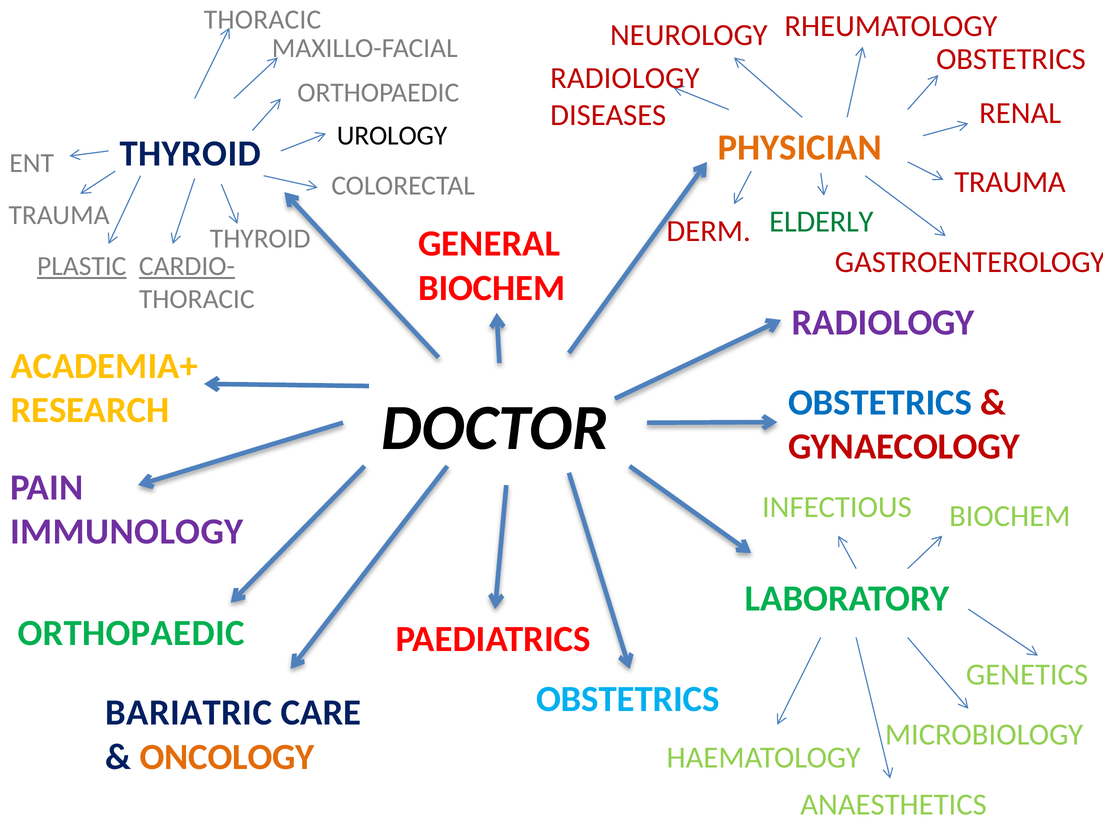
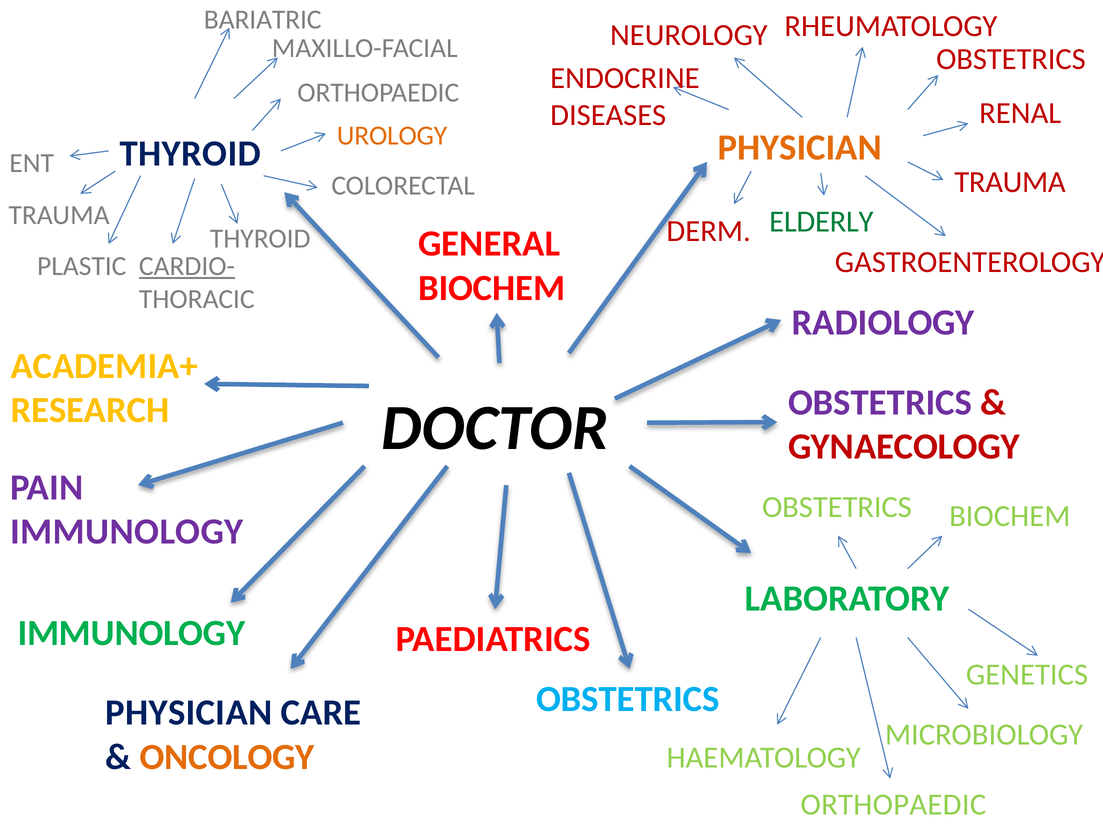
THORACIC at (263, 20): THORACIC -> BARIATRIC
RADIOLOGY at (625, 78): RADIOLOGY -> ENDOCRINE
UROLOGY colour: black -> orange
PLASTIC underline: present -> none
OBSTETRICS at (880, 402) colour: blue -> purple
INFECTIOUS at (837, 506): INFECTIOUS -> OBSTETRICS
ORTHOPAEDIC at (131, 632): ORTHOPAEDIC -> IMMUNOLOGY
BARIATRIC at (189, 712): BARIATRIC -> PHYSICIAN
ANAESTHETICS at (894, 804): ANAESTHETICS -> ORTHOPAEDIC
